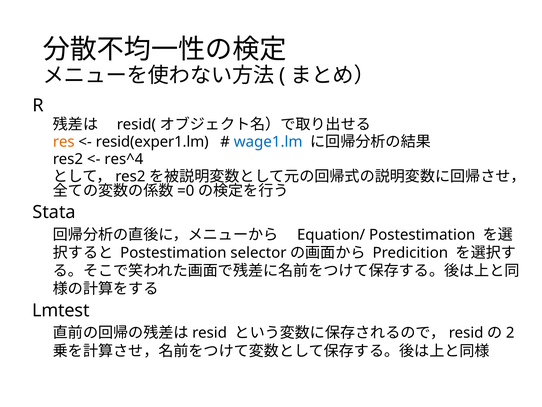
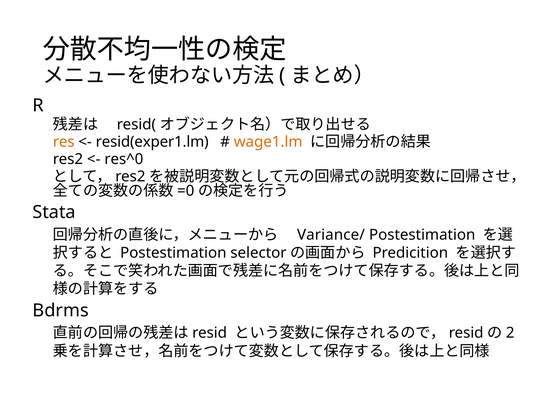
wage1.lm colour: blue -> orange
res^4: res^4 -> res^0
Equation/: Equation/ -> Variance/
Lmtest: Lmtest -> Bdrms
